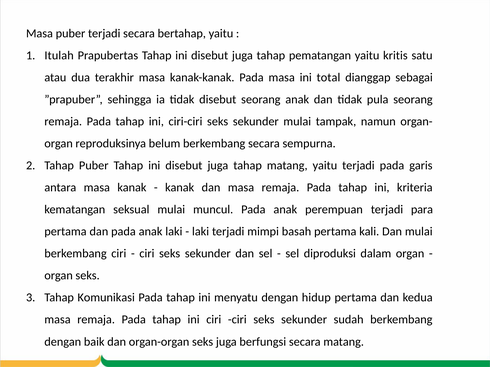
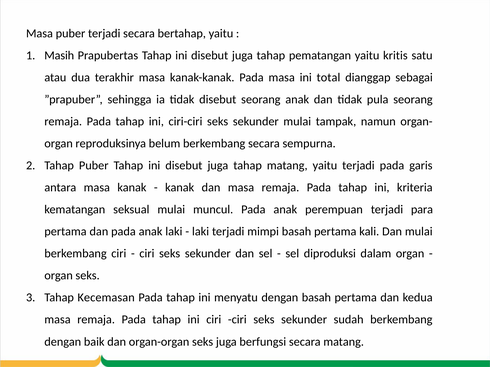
Itulah: Itulah -> Masih
Komunikasi: Komunikasi -> Kecemasan
dengan hidup: hidup -> basah
